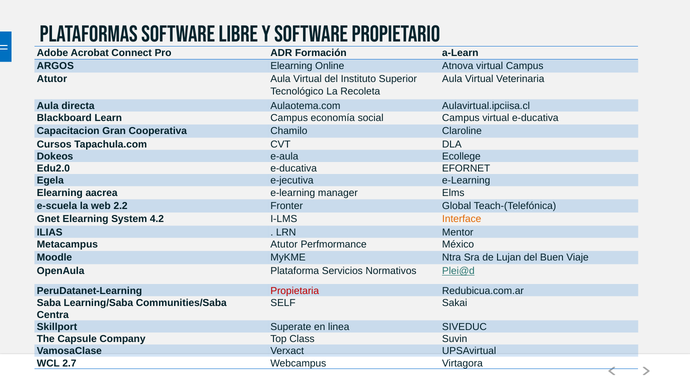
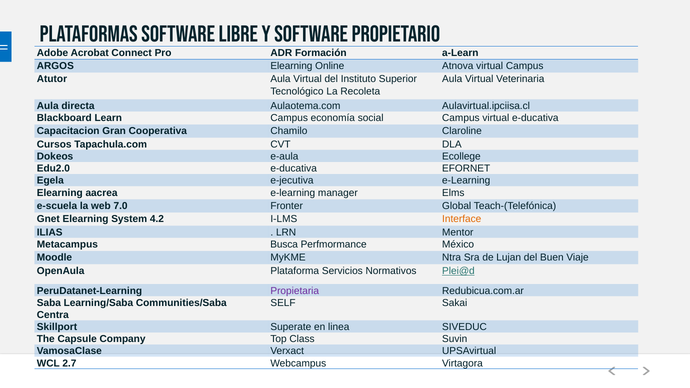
2.2: 2.2 -> 7.0
Metacampus Atutor: Atutor -> Busca
Propietaria colour: red -> purple
